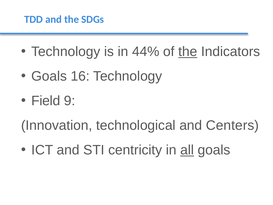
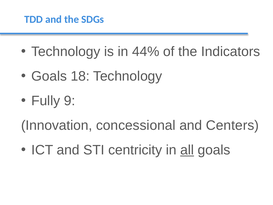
the at (188, 52) underline: present -> none
16: 16 -> 18
Field: Field -> Fully
technological: technological -> concessional
